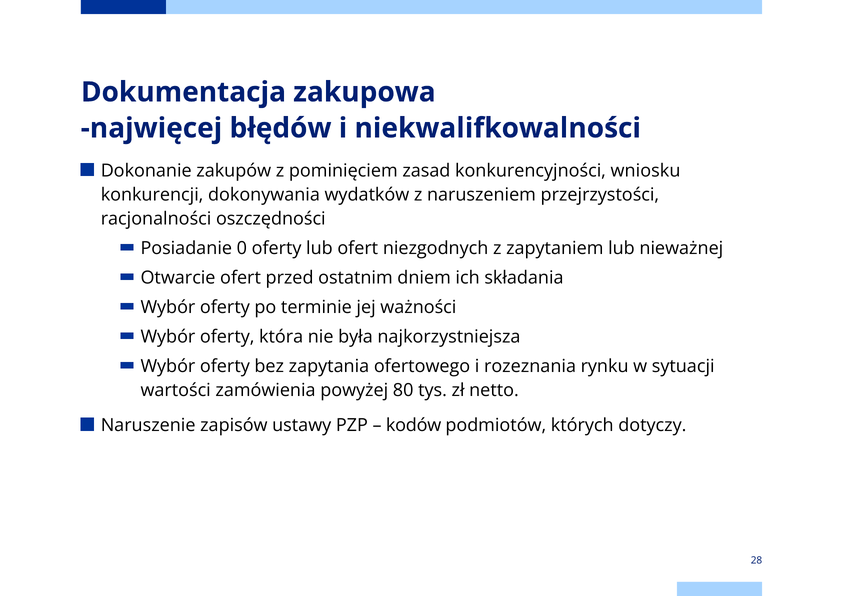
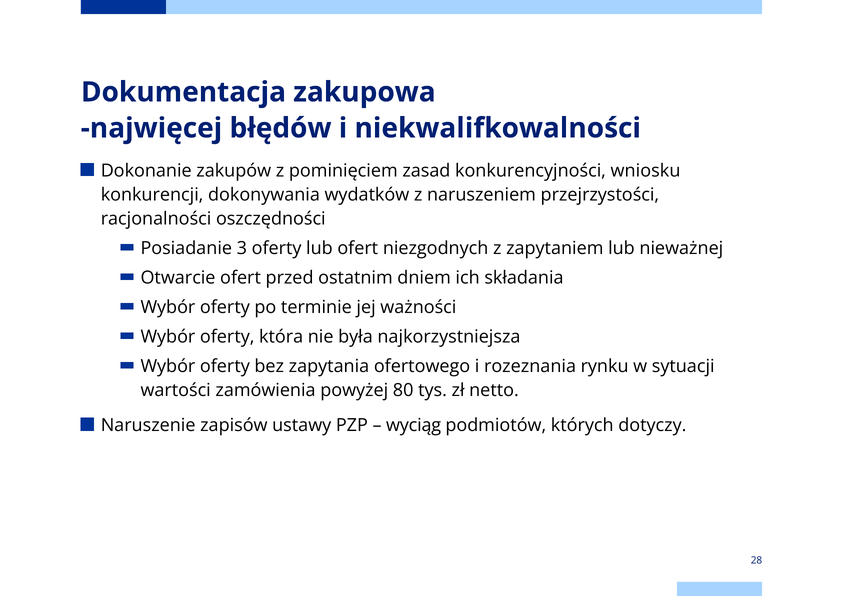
0: 0 -> 3
kodów: kodów -> wyciąg
